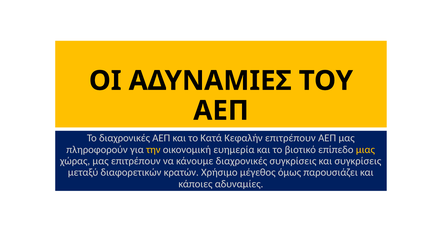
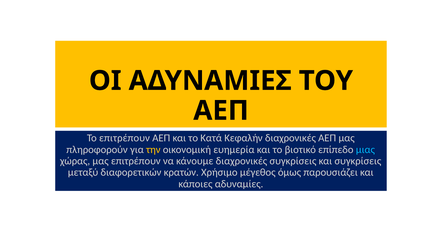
Το διαχρονικές: διαχρονικές -> επιτρέπουν
Κεφαλήν επιτρέπουν: επιτρέπουν -> διαχρονικές
μιας colour: yellow -> light blue
